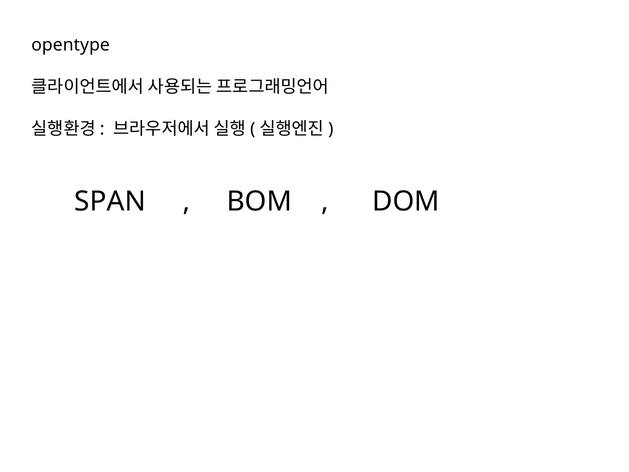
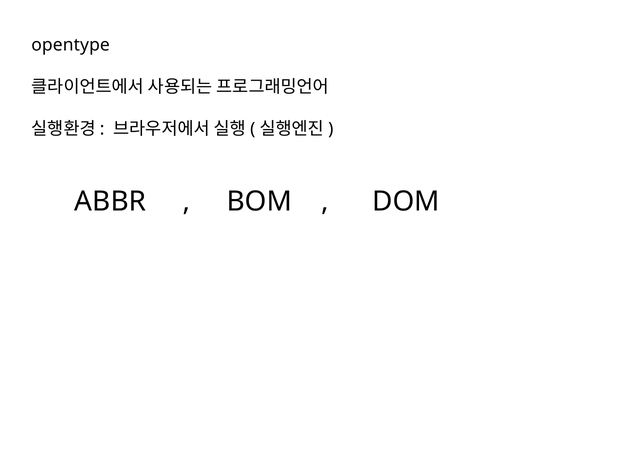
SPAN: SPAN -> ABBR
